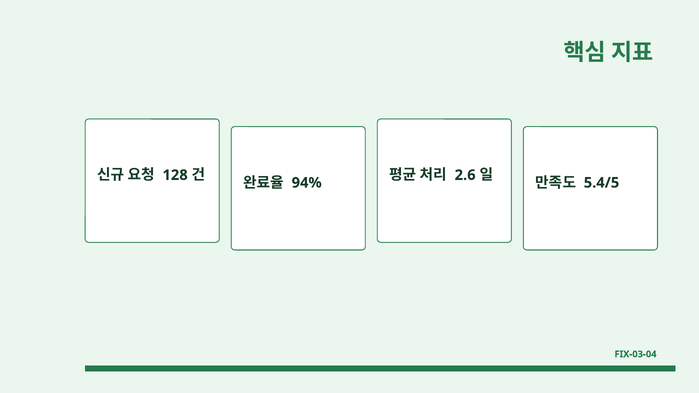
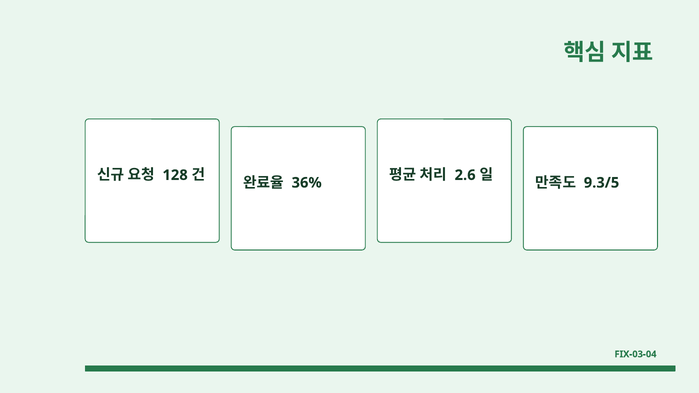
94%: 94% -> 36%
5.4/5: 5.4/5 -> 9.3/5
